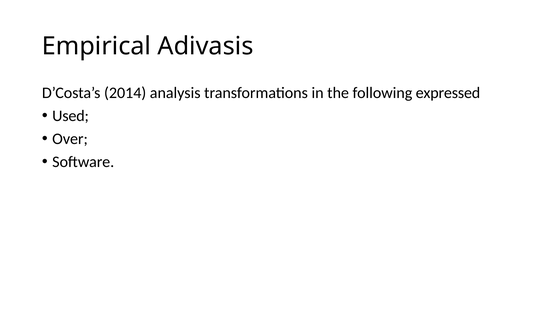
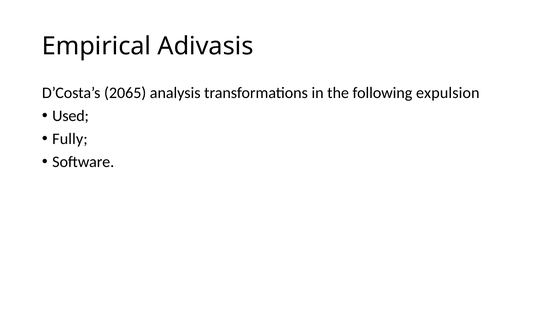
2014: 2014 -> 2065
expressed: expressed -> expulsion
Over: Over -> Fully
